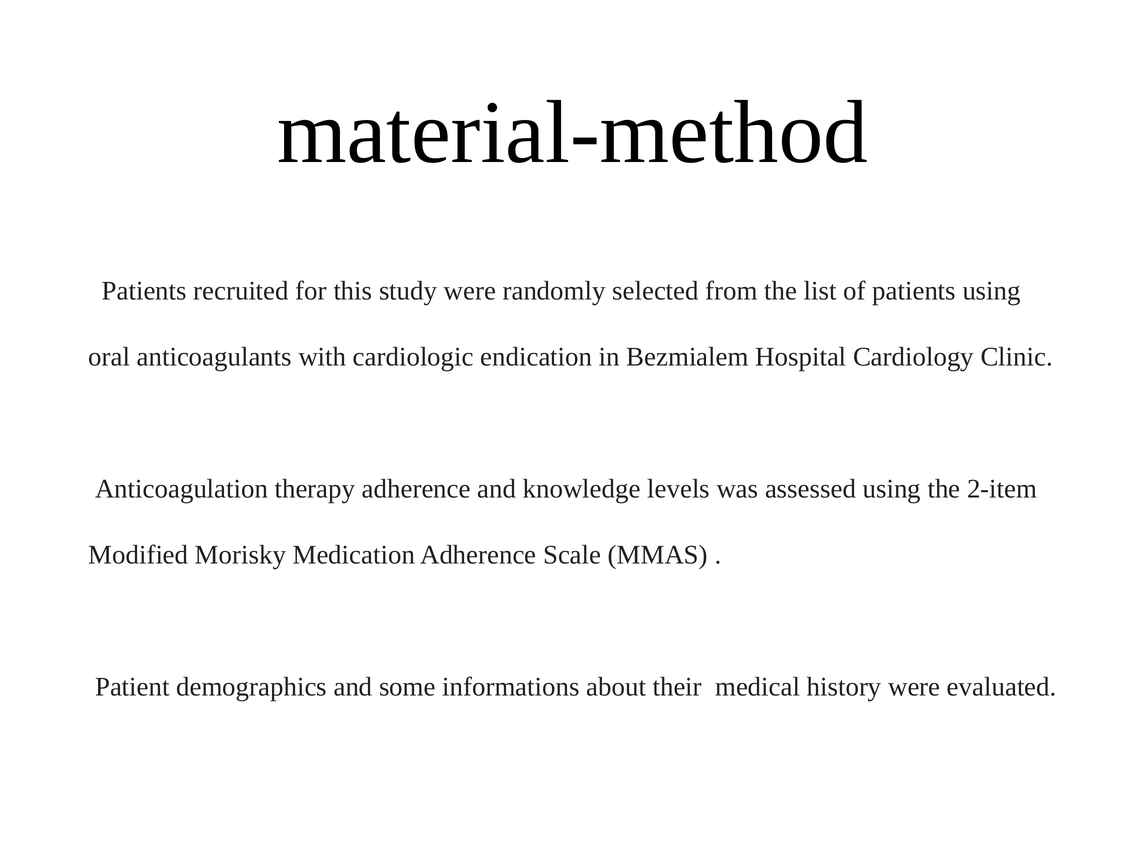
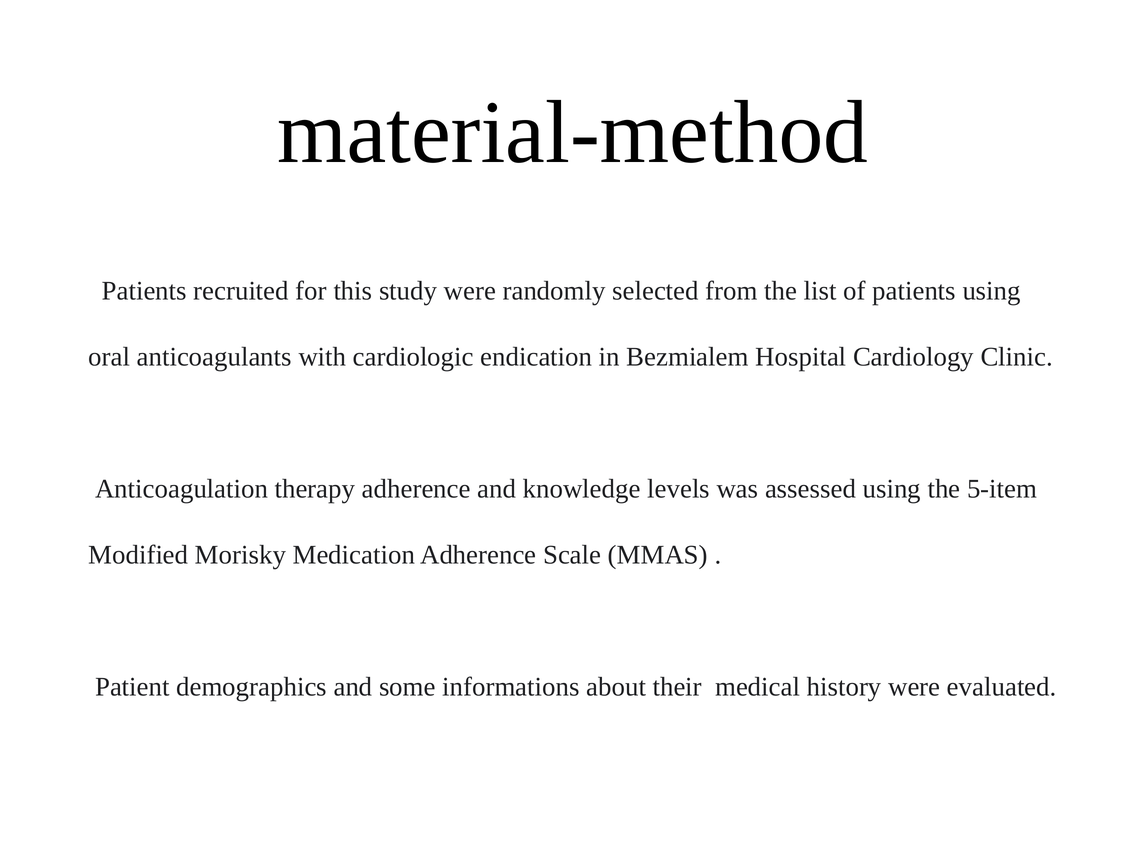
2-item: 2-item -> 5-item
